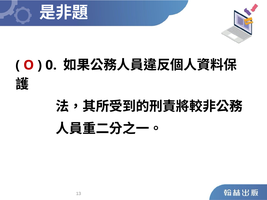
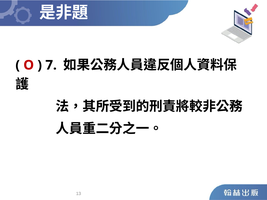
0: 0 -> 7
